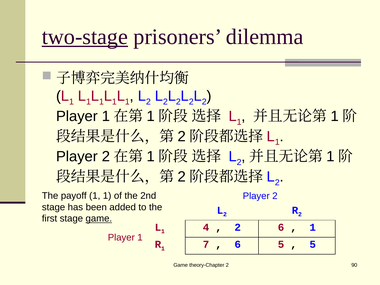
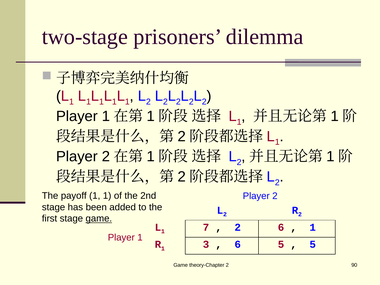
two-stage underline: present -> none
4: 4 -> 7
7: 7 -> 3
